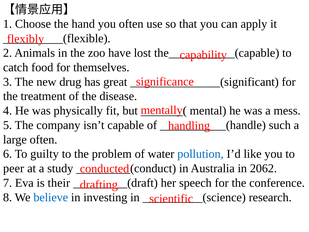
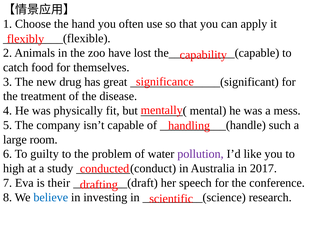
large often: often -> room
pollution colour: blue -> purple
peer: peer -> high
2062: 2062 -> 2017
